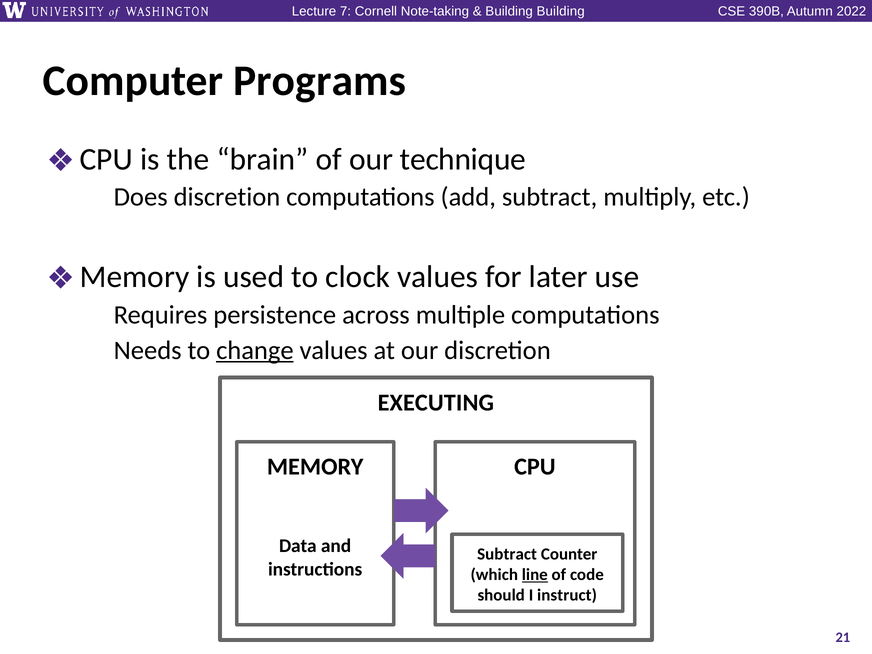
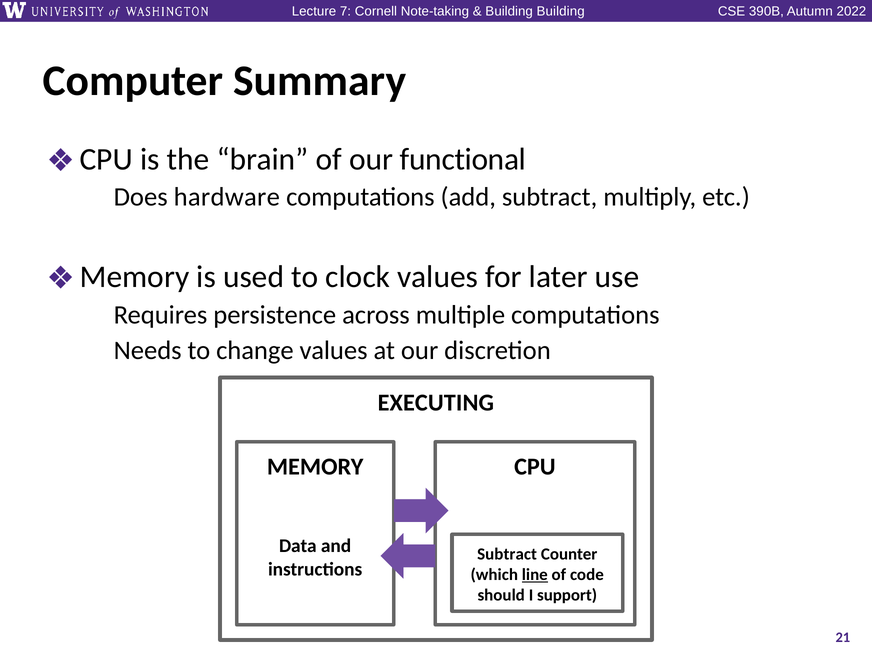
Programs: Programs -> Summary
technique: technique -> functional
discretion at (227, 197): discretion -> hardware
change underline: present -> none
instruct: instruct -> support
